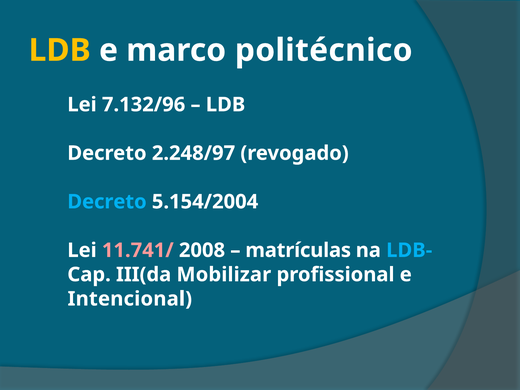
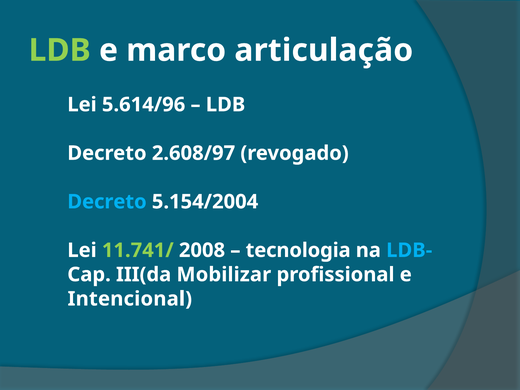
LDB at (60, 50) colour: yellow -> light green
politécnico: politécnico -> articulação
7.132/96: 7.132/96 -> 5.614/96
2.248/97: 2.248/97 -> 2.608/97
11.741/ colour: pink -> light green
matrículas: matrículas -> tecnologia
